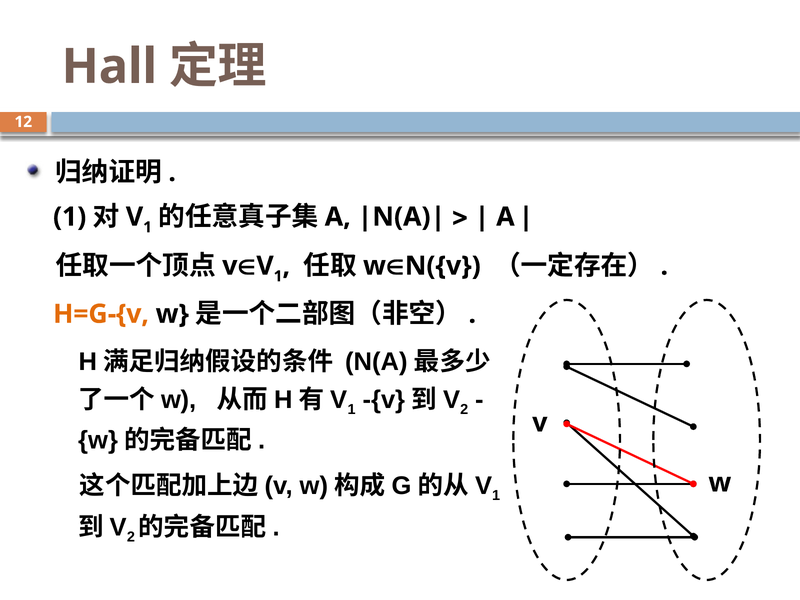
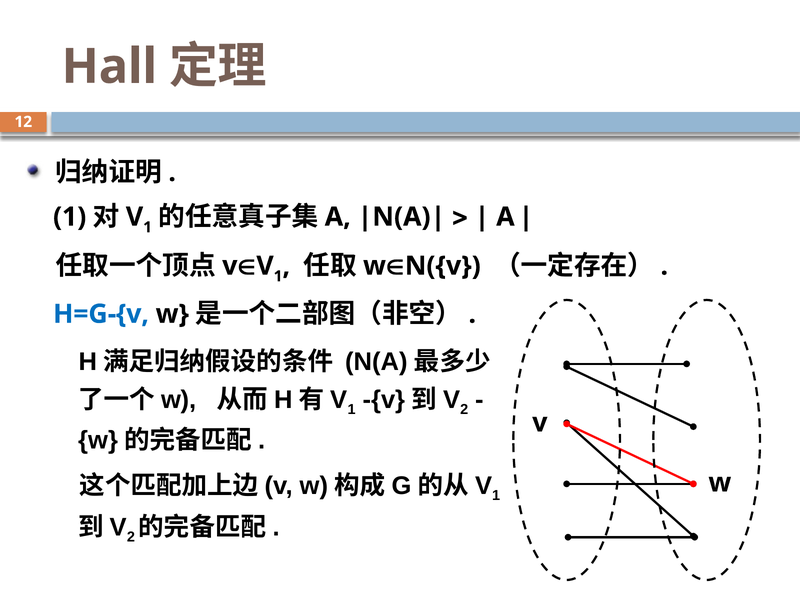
H=G-{v colour: orange -> blue
